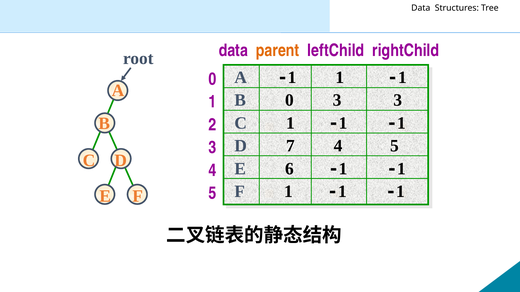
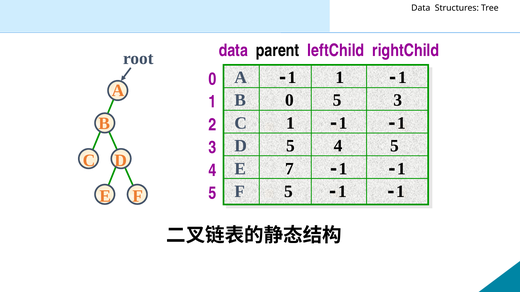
parent colour: orange -> black
0 3: 3 -> 5
D 7: 7 -> 5
6: 6 -> 7
F 1: 1 -> 5
